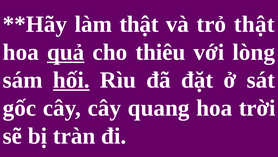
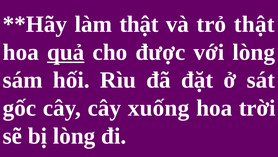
thiêu: thiêu -> được
hối underline: present -> none
quang: quang -> xuống
bị tràn: tràn -> lòng
